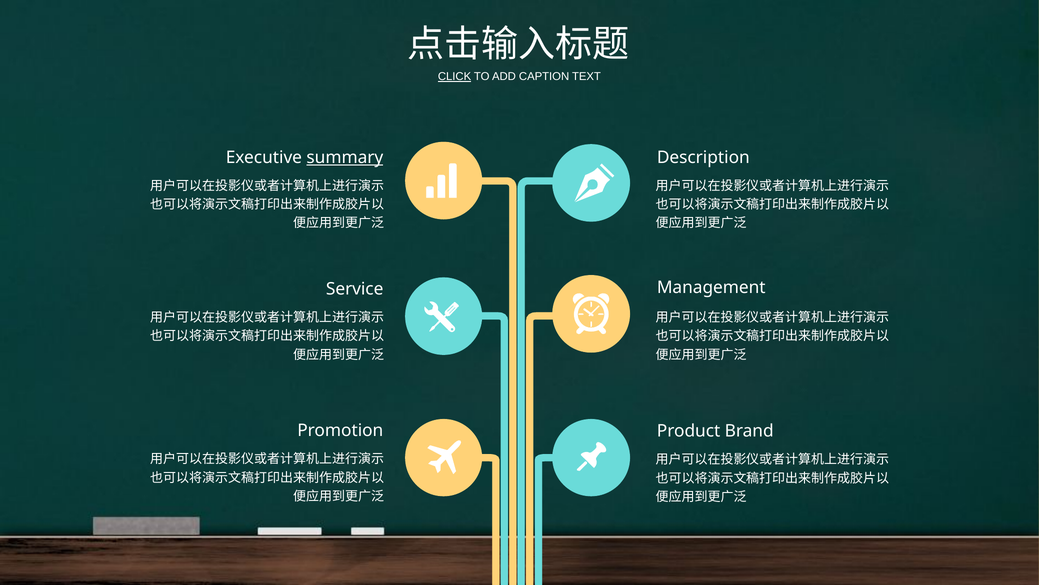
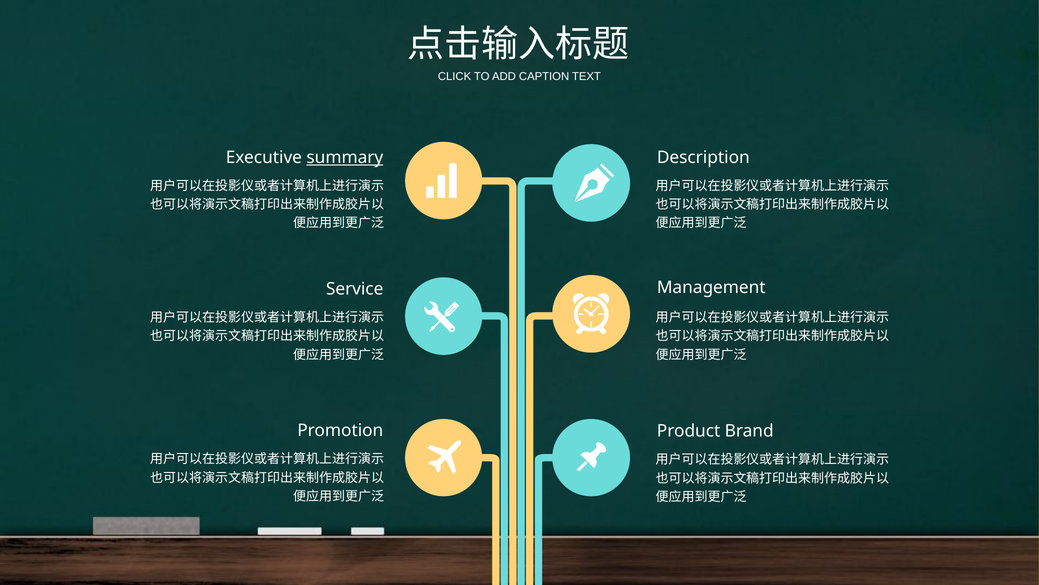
CLICK underline: present -> none
